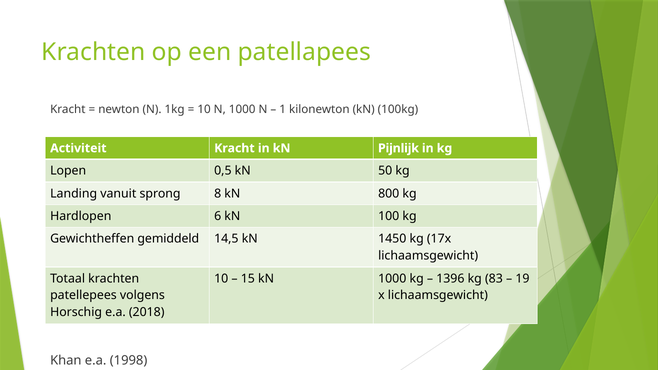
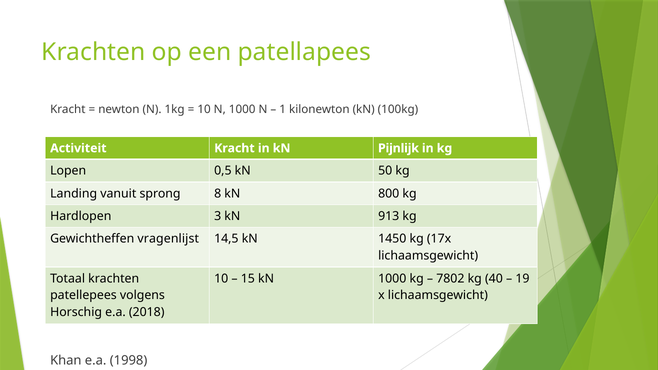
6: 6 -> 3
100: 100 -> 913
gemiddeld: gemiddeld -> vragenlijst
1396: 1396 -> 7802
83: 83 -> 40
